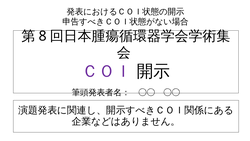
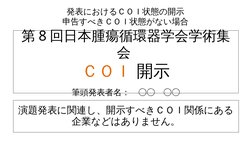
ＣＯＩ colour: purple -> orange
